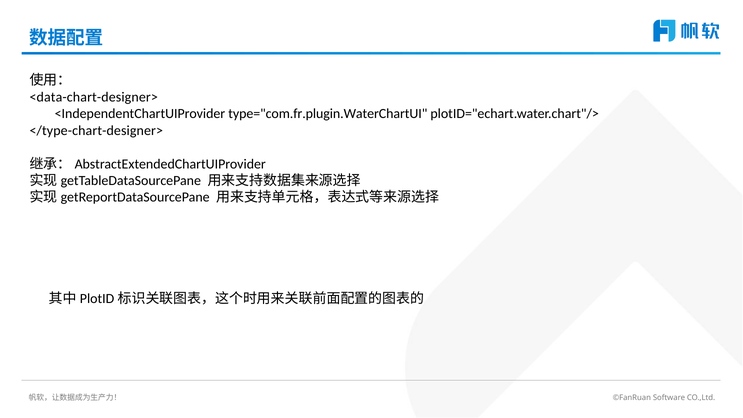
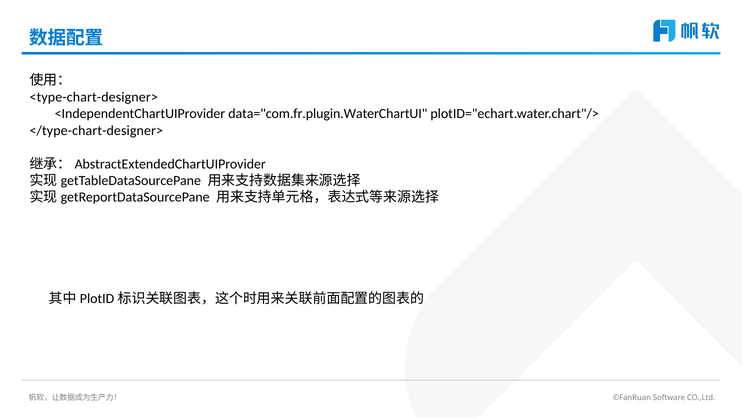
<data-chart-designer>: <data-chart-designer> -> <type-chart-designer>
type="com.fr.plugin.WaterChartUI: type="com.fr.plugin.WaterChartUI -> data="com.fr.plugin.WaterChartUI
